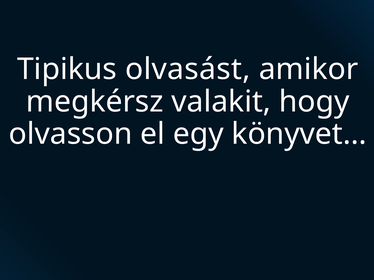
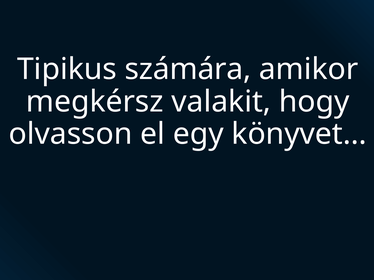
olvasást: olvasást -> számára
